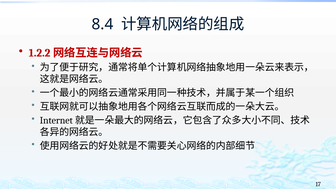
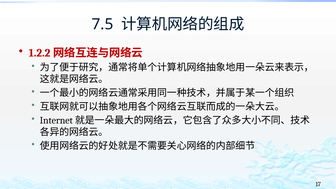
8.4: 8.4 -> 7.5
